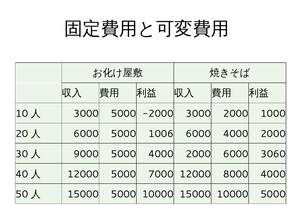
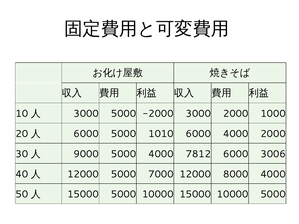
1006: 1006 -> 1010
5000 4000 2000: 2000 -> 7812
3060: 3060 -> 3006
